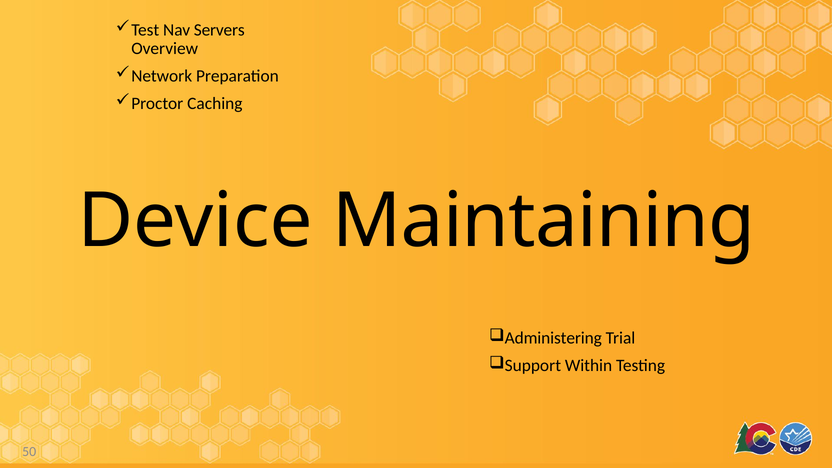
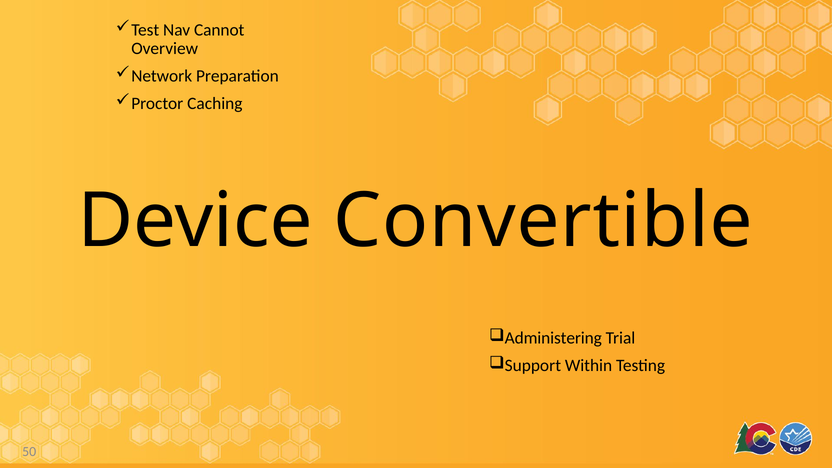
Servers: Servers -> Cannot
Maintaining: Maintaining -> Convertible
